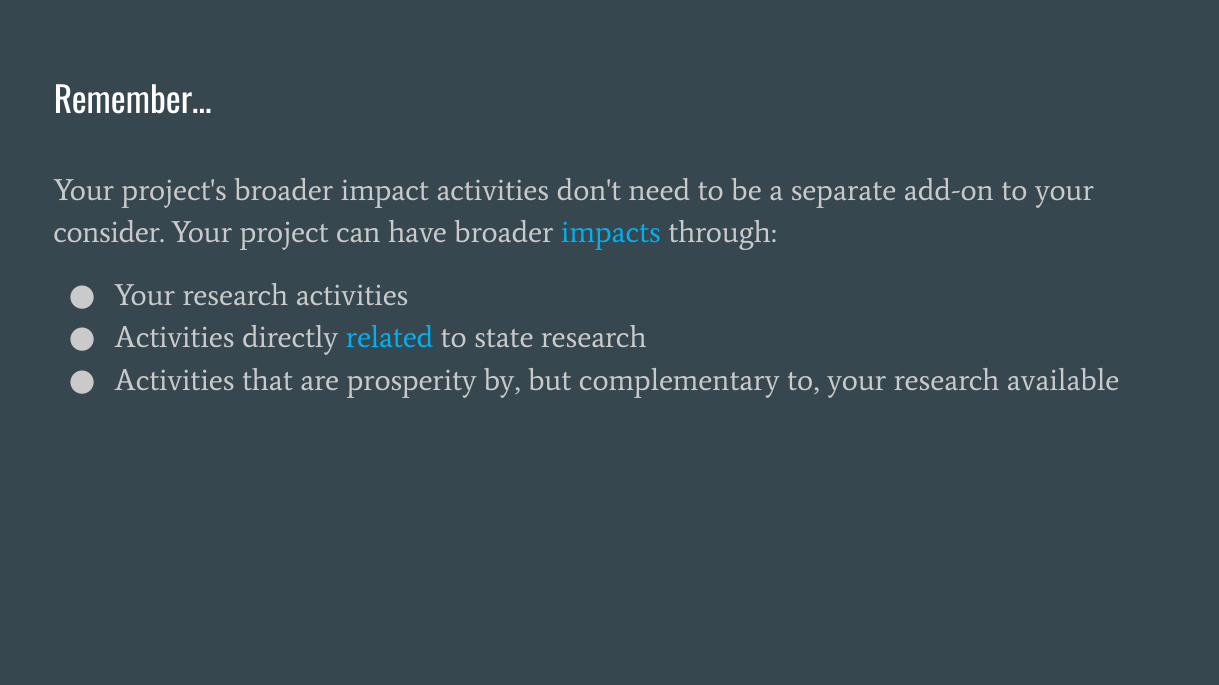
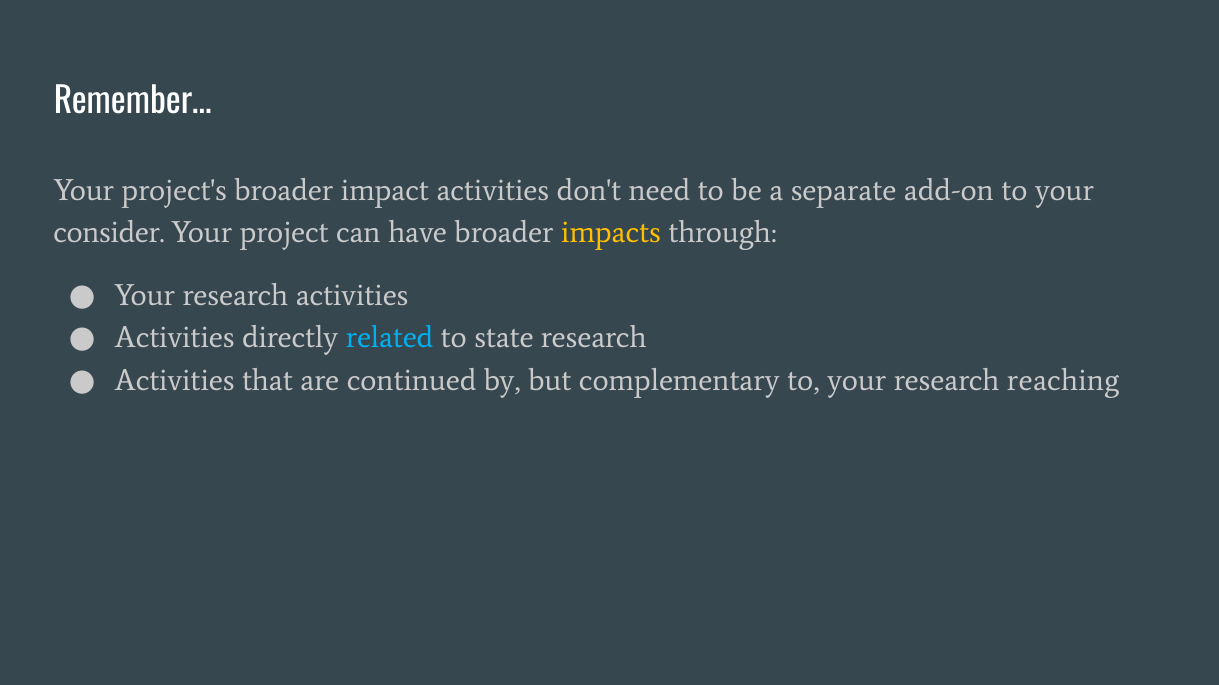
impacts colour: light blue -> yellow
prosperity: prosperity -> continued
available: available -> reaching
